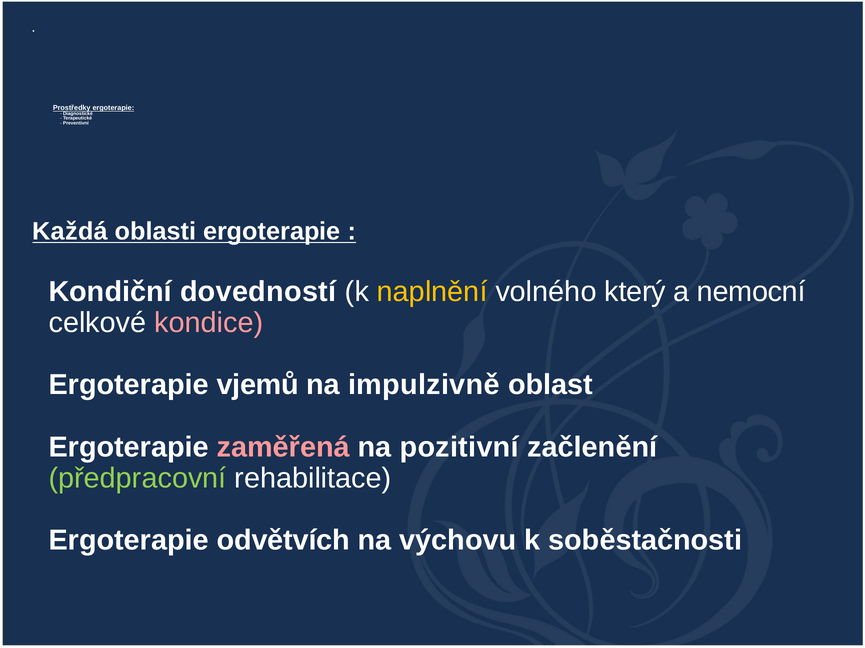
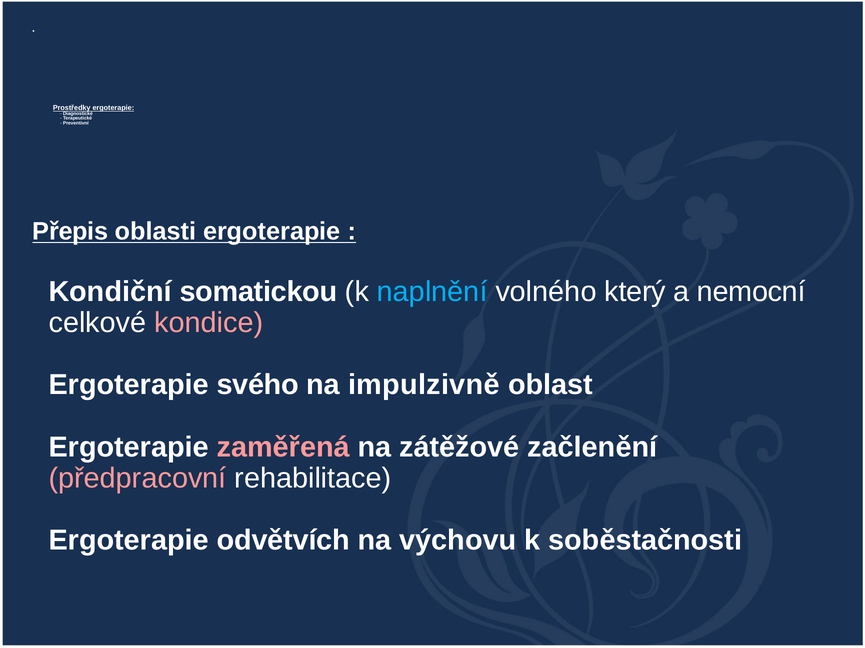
Každá: Každá -> Přepis
dovedností: dovedností -> somatickou
naplnění colour: yellow -> light blue
vjemů: vjemů -> svého
pozitivní: pozitivní -> zátěžové
předpracovní colour: light green -> pink
